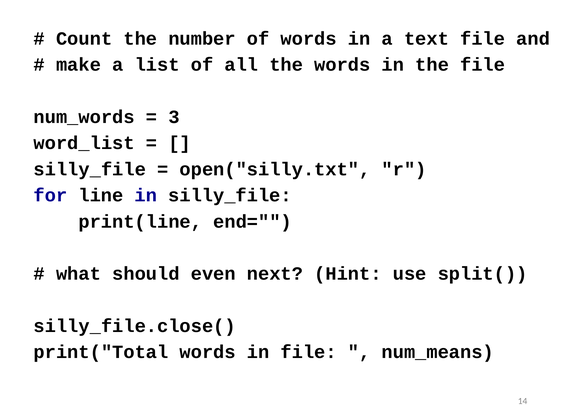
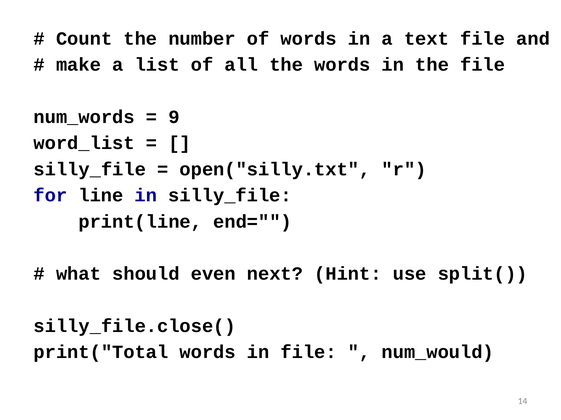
3: 3 -> 9
num_means: num_means -> num_would
